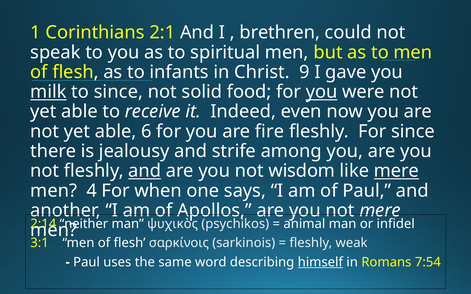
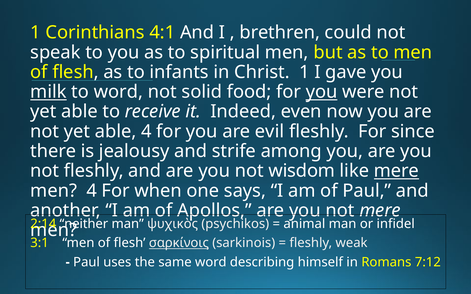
2:1: 2:1 -> 4:1
Christ 9: 9 -> 1
to since: since -> word
able 6: 6 -> 4
fire: fire -> evil
and at (145, 171) underline: present -> none
σαρκίνοις underline: none -> present
himself underline: present -> none
7:54: 7:54 -> 7:12
